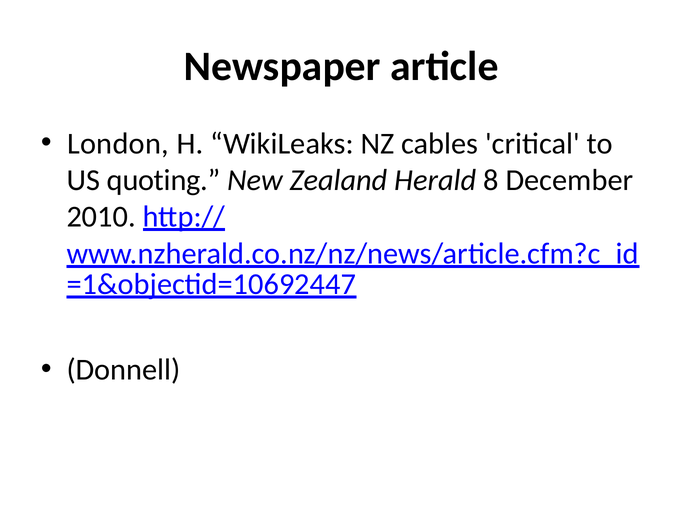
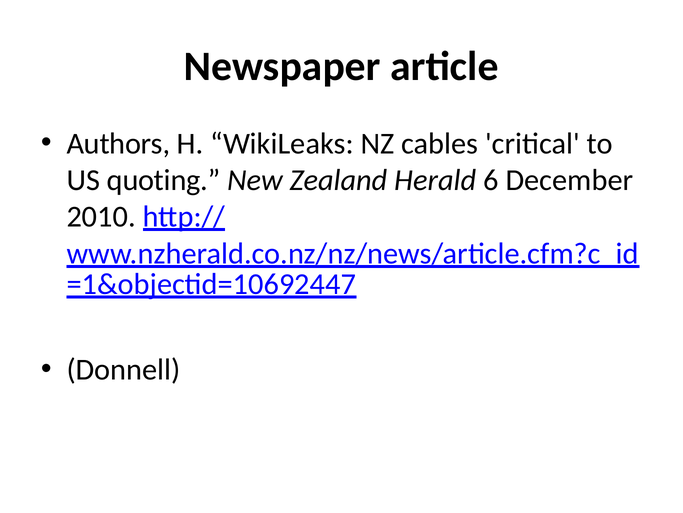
London: London -> Authors
8: 8 -> 6
